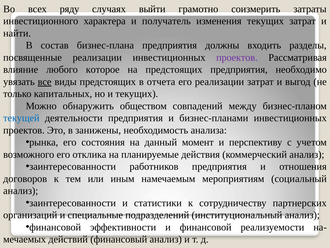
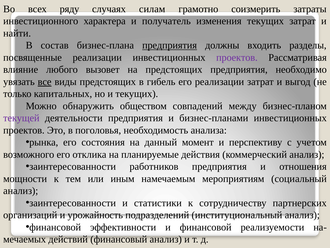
выйти: выйти -> силам
предприятия at (170, 45) underline: none -> present
которое: которое -> вызовет
отчета: отчета -> гибель
текущей colour: blue -> purple
занижены: занижены -> поголовья
договоров: договоров -> мощности
специальные: специальные -> урожайность
